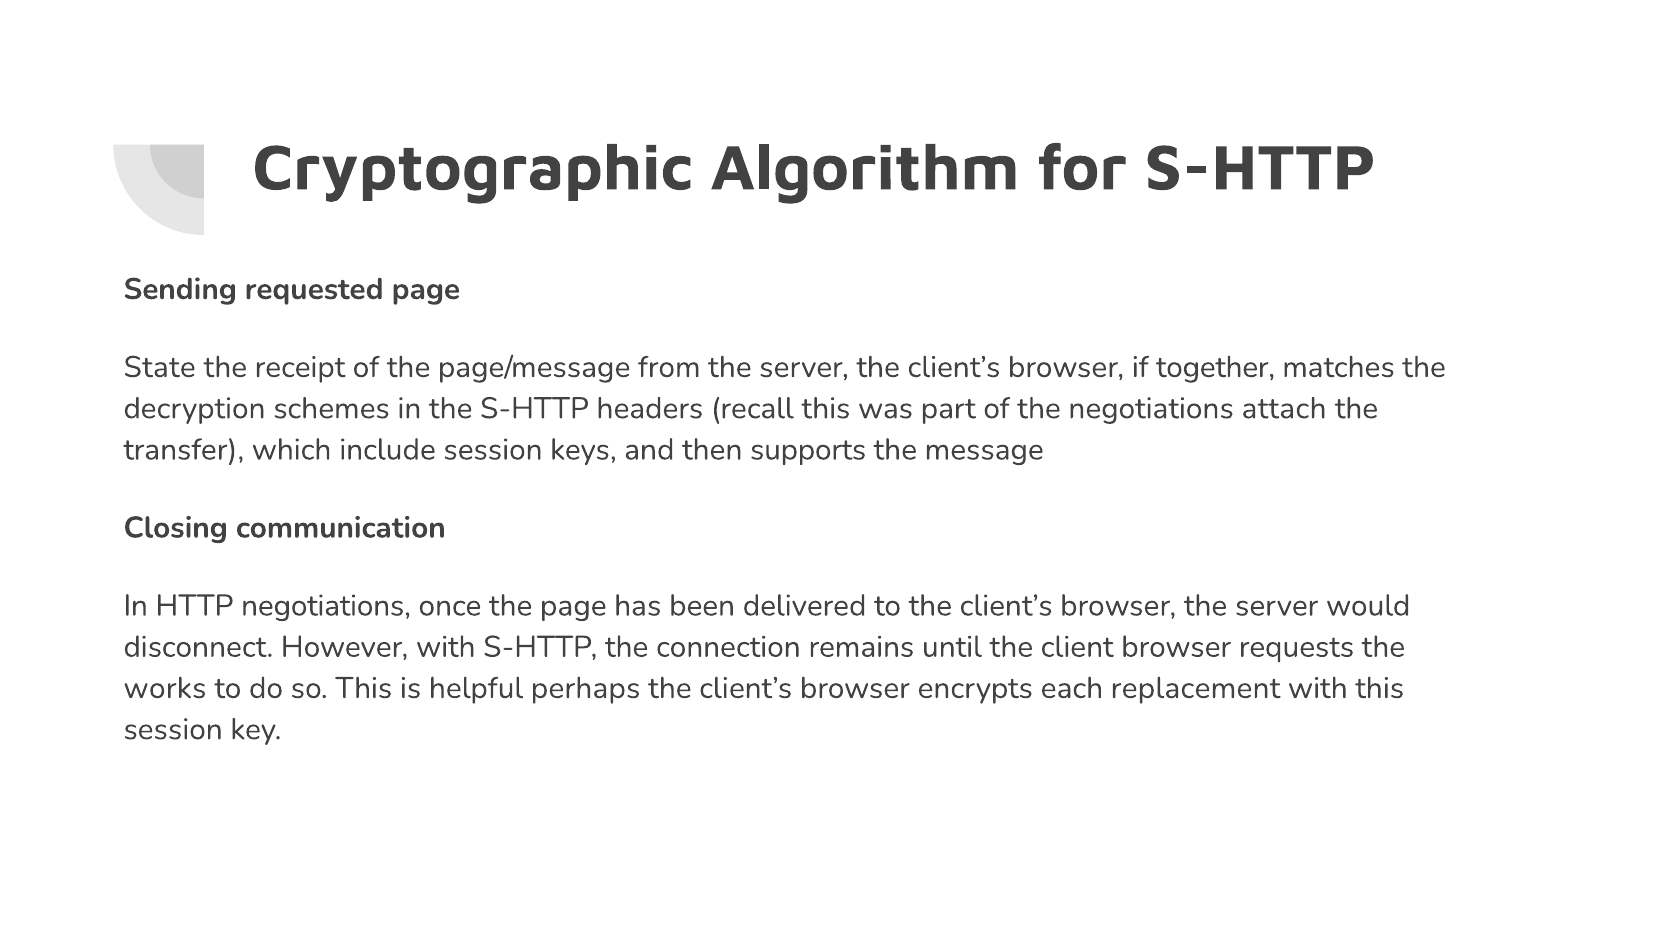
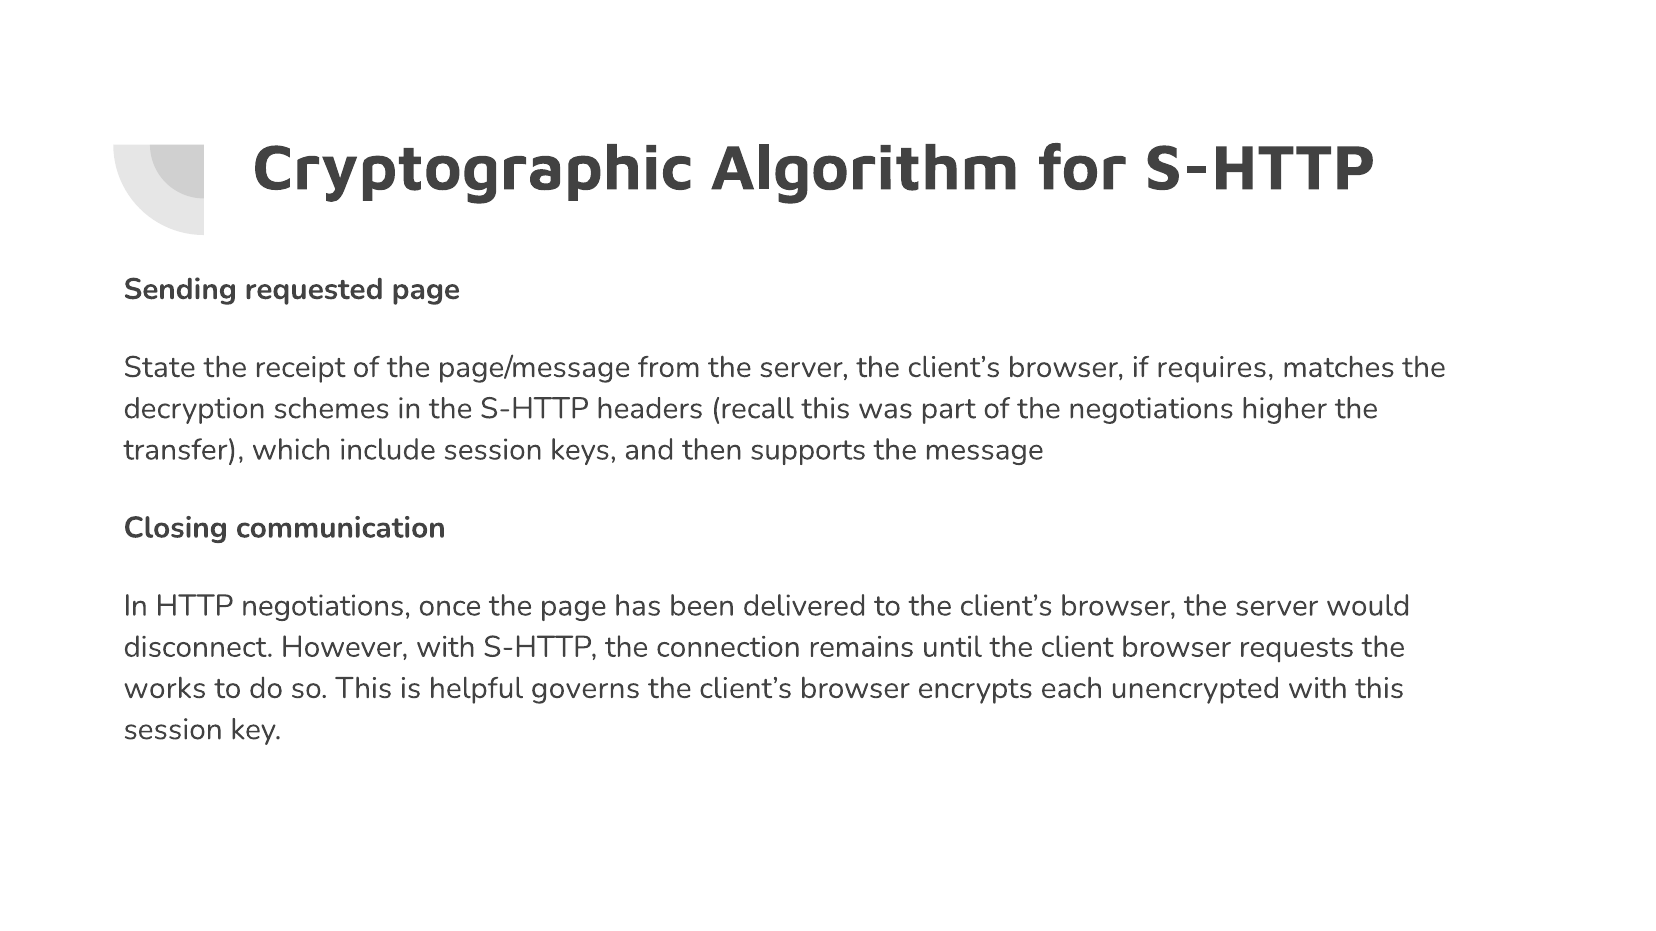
together: together -> requires
attach: attach -> higher
perhaps: perhaps -> governs
replacement: replacement -> unencrypted
